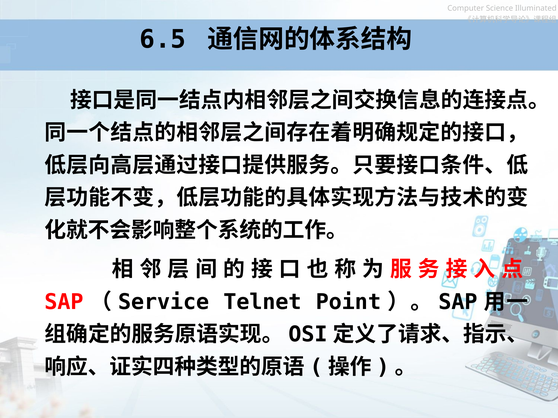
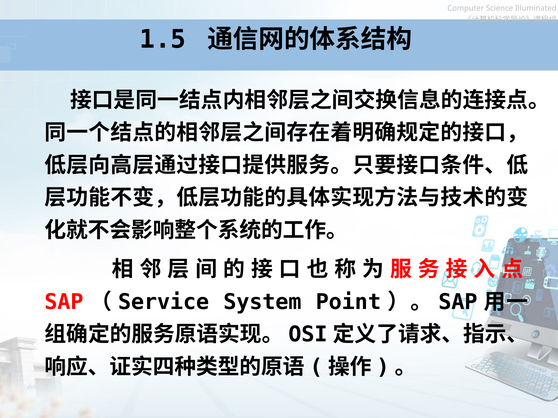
6.5: 6.5 -> 1.5
Telnet: Telnet -> System
